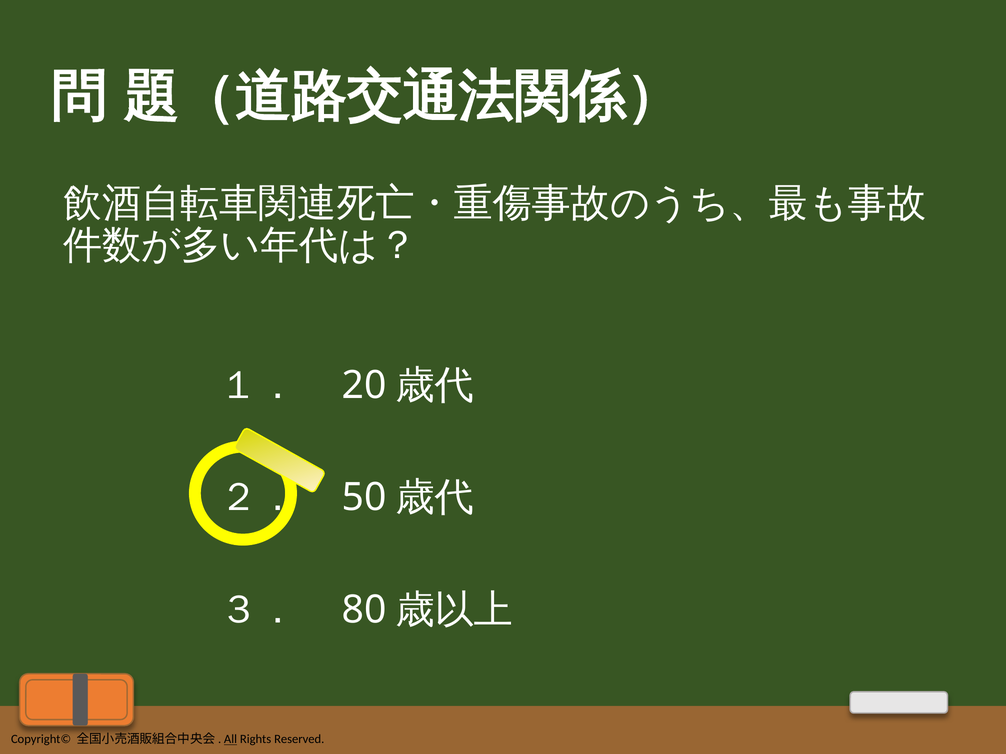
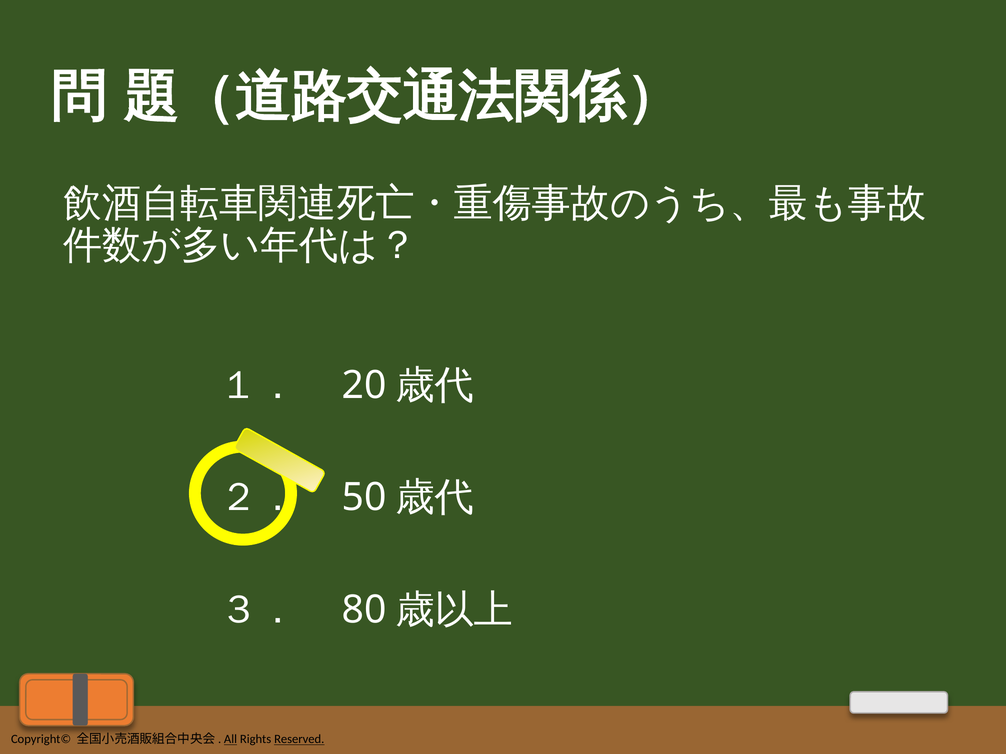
Reserved underline: none -> present
